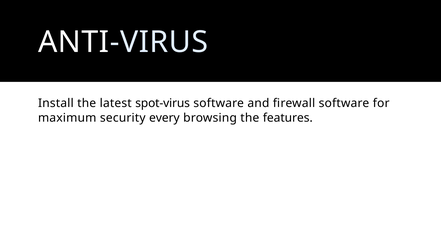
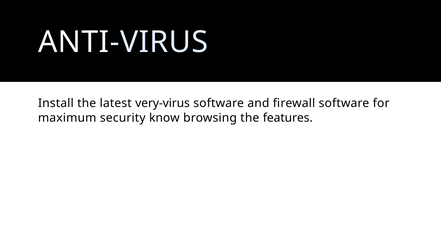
spot-virus: spot-virus -> very-virus
every: every -> know
